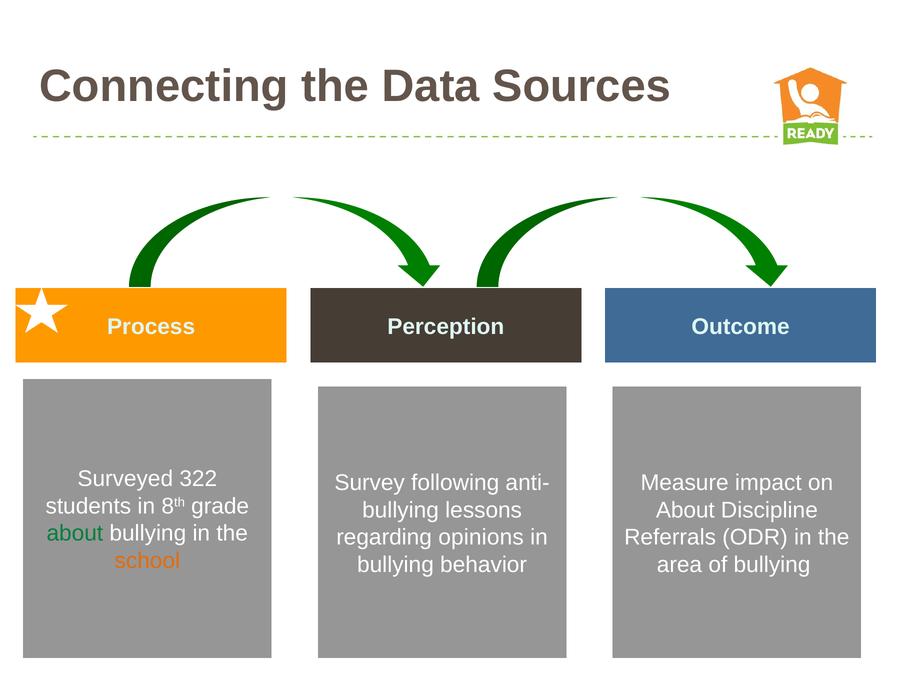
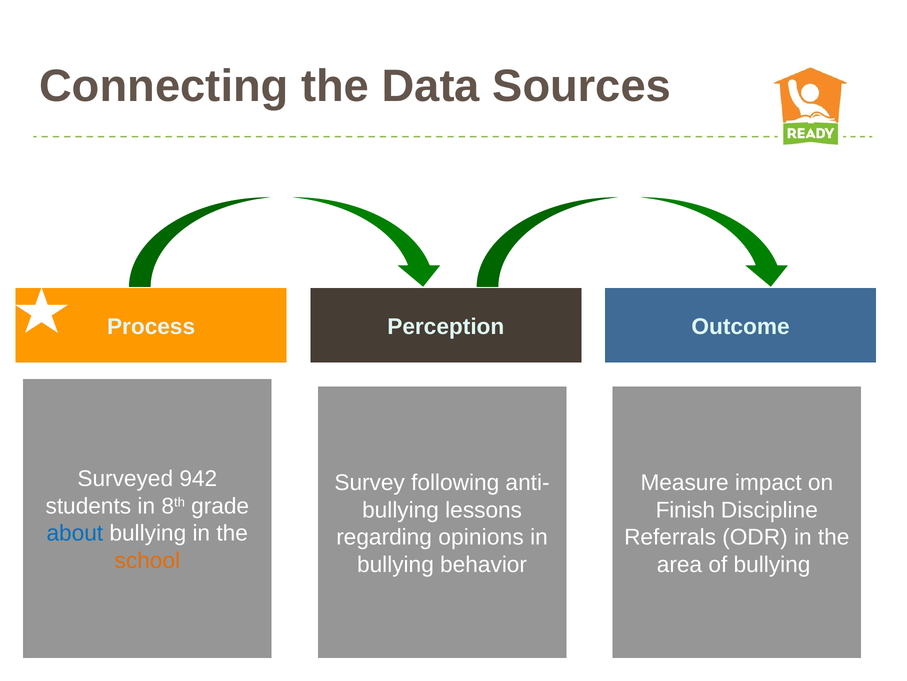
322: 322 -> 942
About at (685, 509): About -> Finish
about at (75, 533) colour: green -> blue
